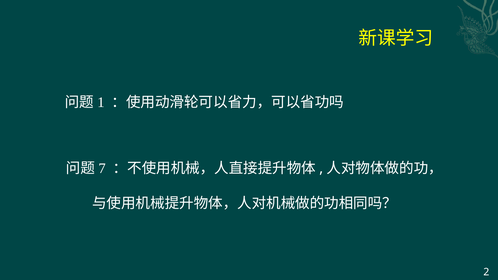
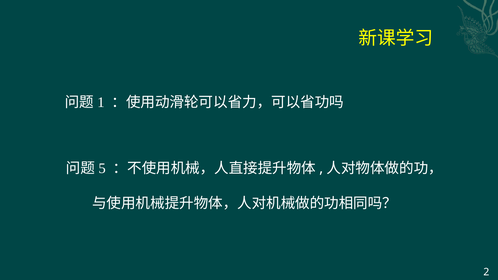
7: 7 -> 5
